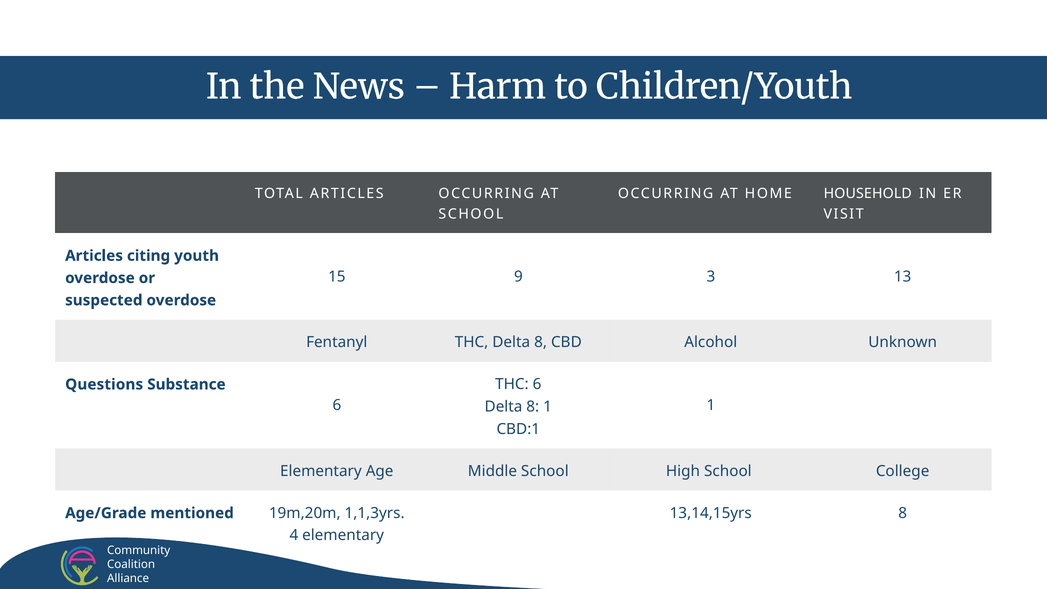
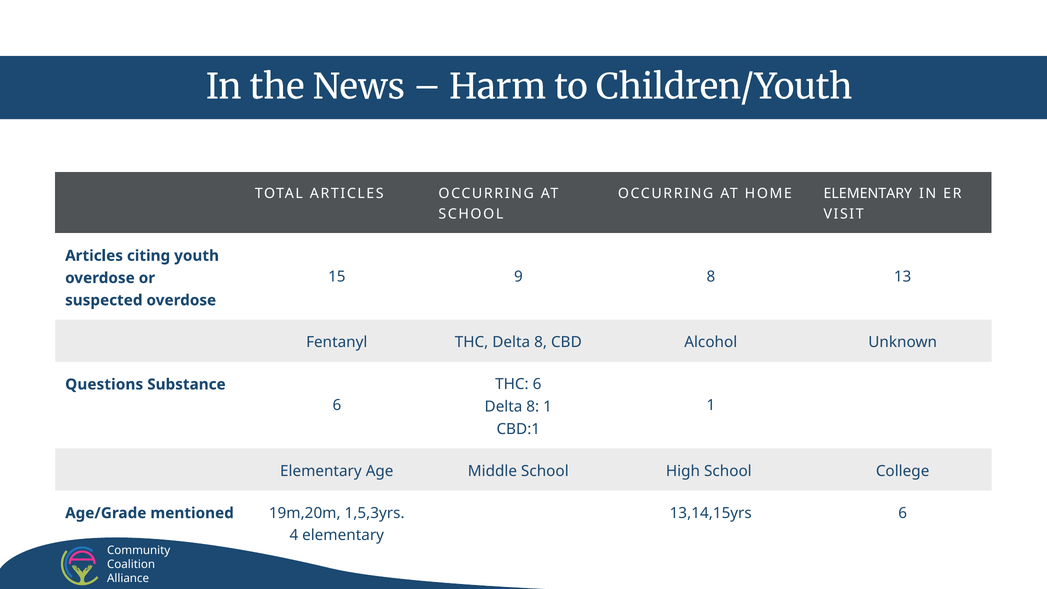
HOME HOUSEHOLD: HOUSEHOLD -> ELEMENTARY
9 3: 3 -> 8
13,14,15yrs 8: 8 -> 6
1,1,3yrs: 1,1,3yrs -> 1,5,3yrs
